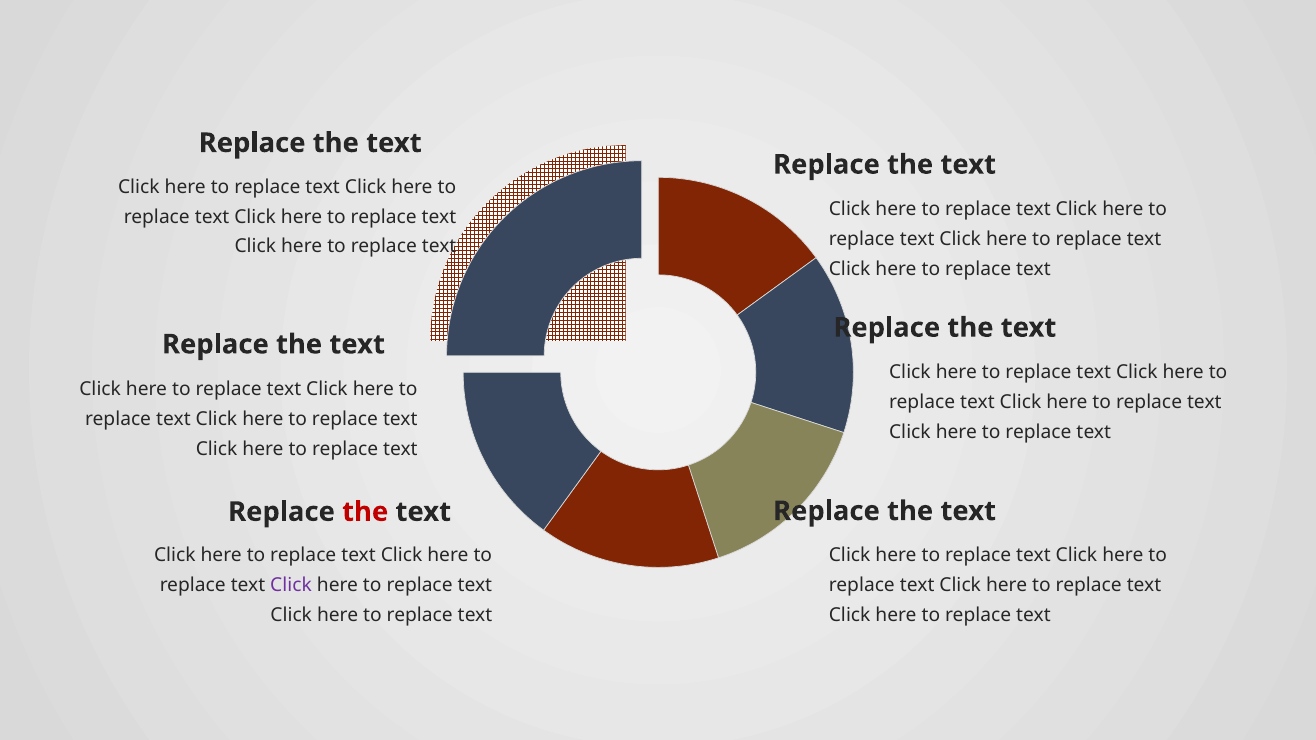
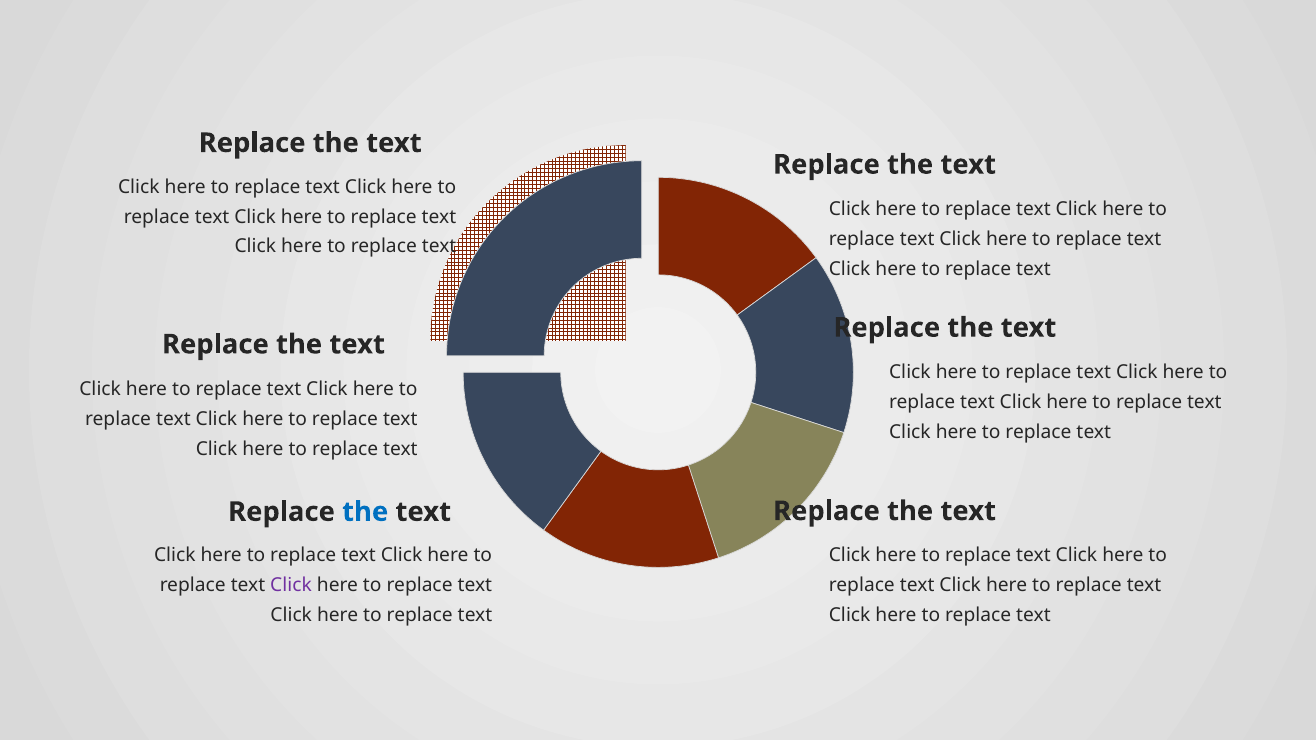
the at (365, 512) colour: red -> blue
